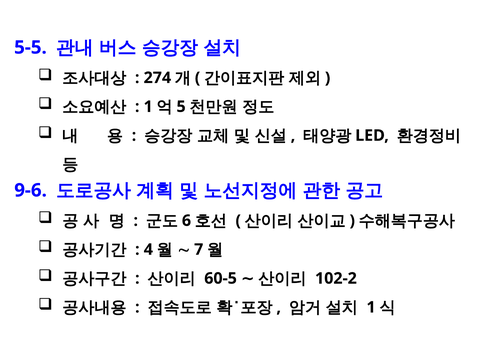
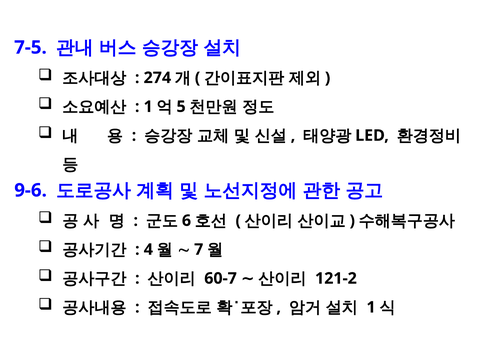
5-5: 5-5 -> 7-5
60-5: 60-5 -> 60-7
102-2: 102-2 -> 121-2
